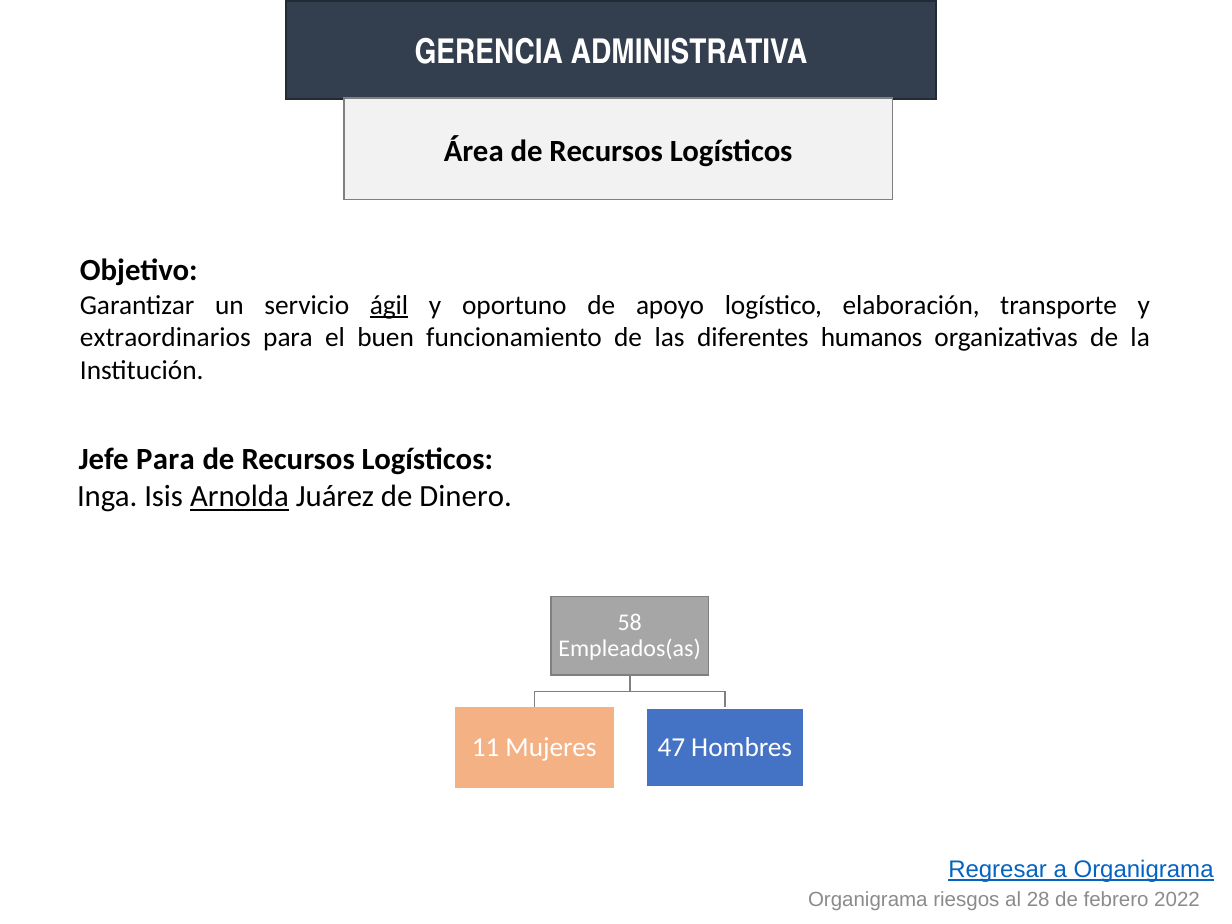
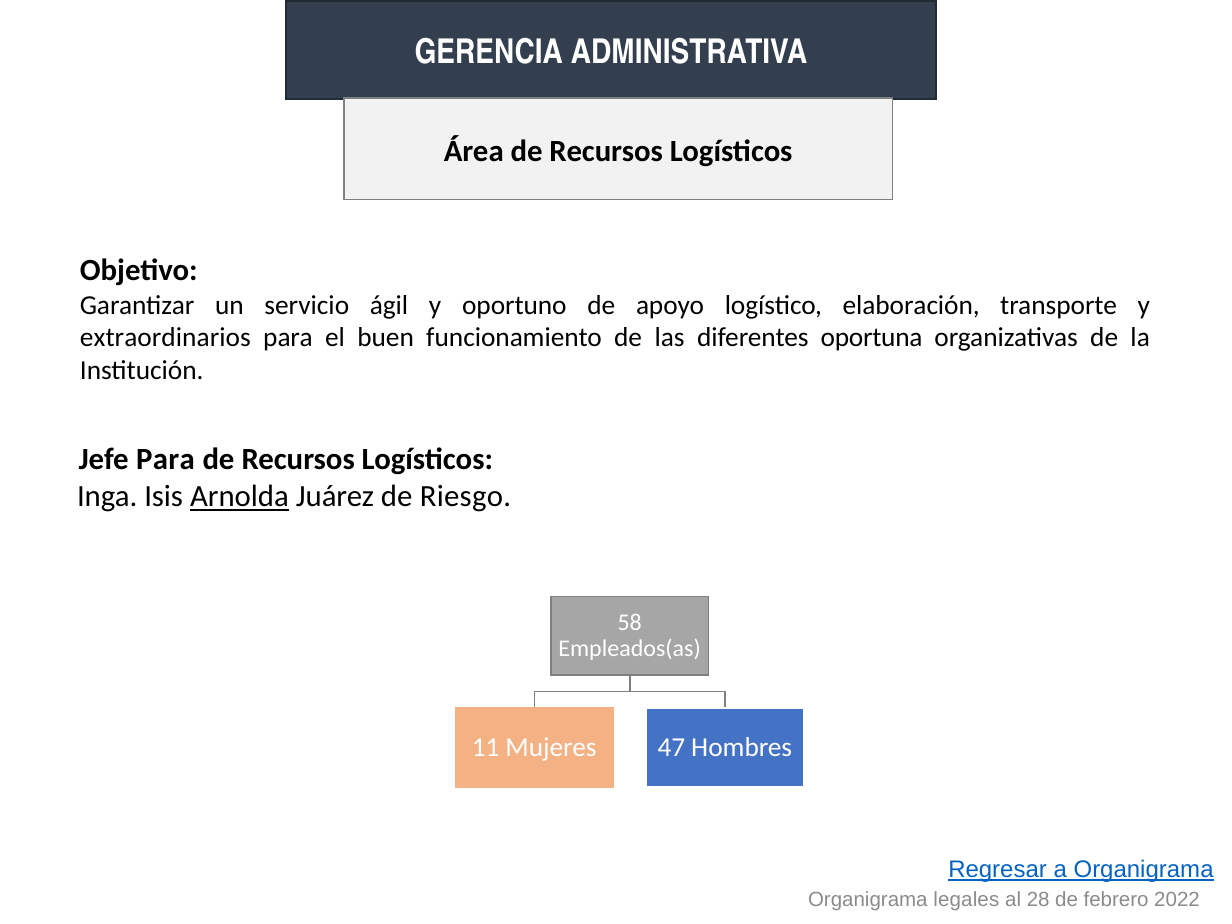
ágil underline: present -> none
humanos: humanos -> oportuna
Dinero: Dinero -> Riesgo
riesgos: riesgos -> legales
